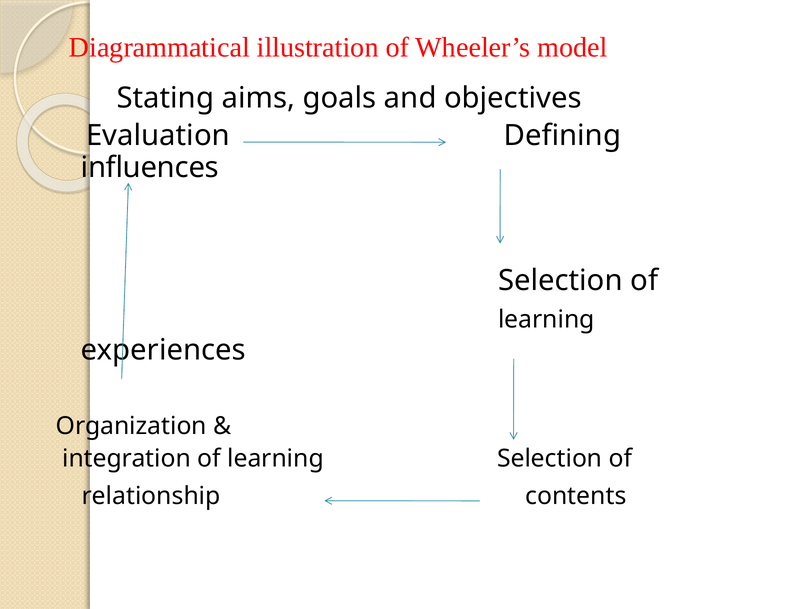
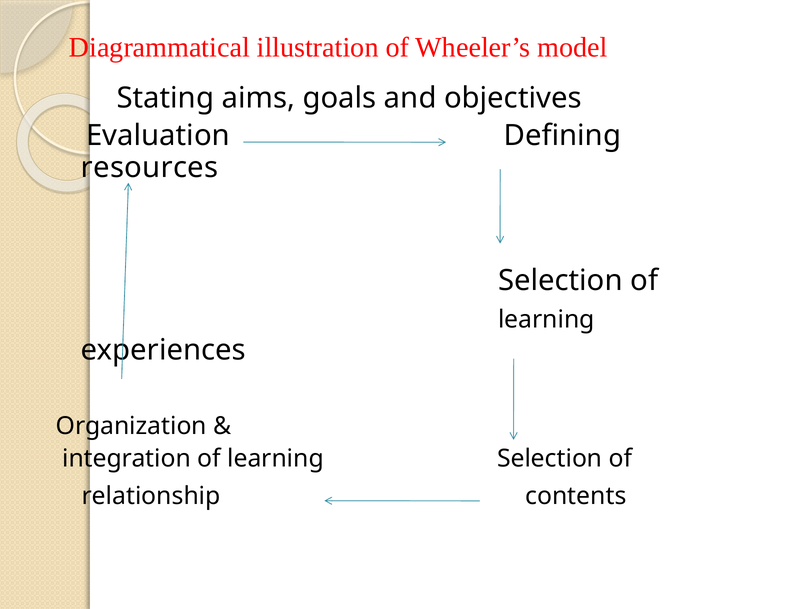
influences: influences -> resources
